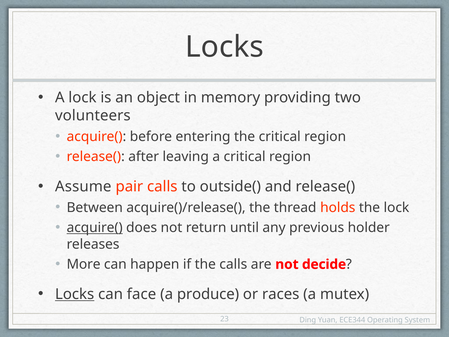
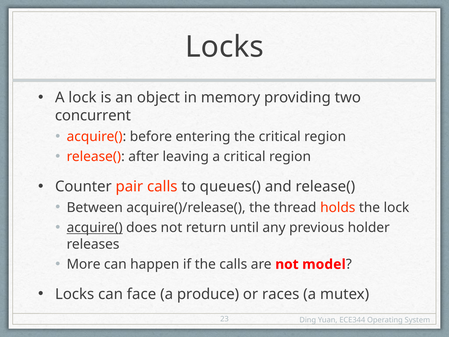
volunteers: volunteers -> concurrent
Assume: Assume -> Counter
outside(: outside( -> queues(
decide: decide -> model
Locks at (75, 294) underline: present -> none
